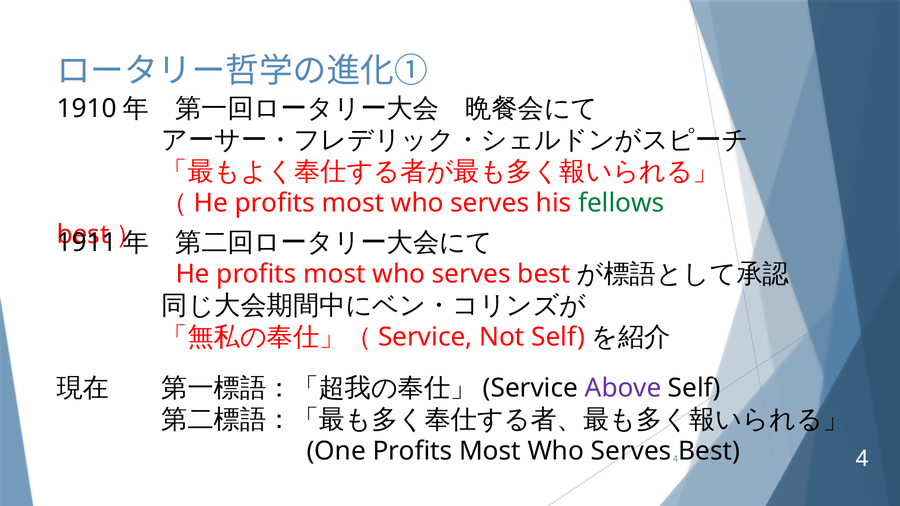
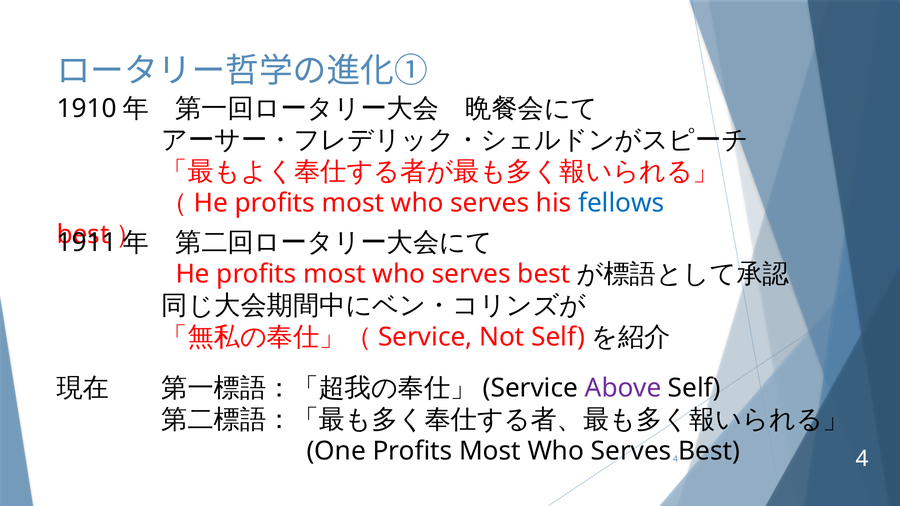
fellows colour: green -> blue
